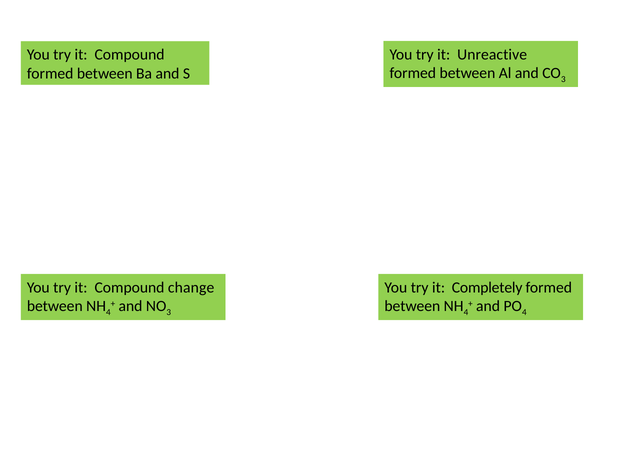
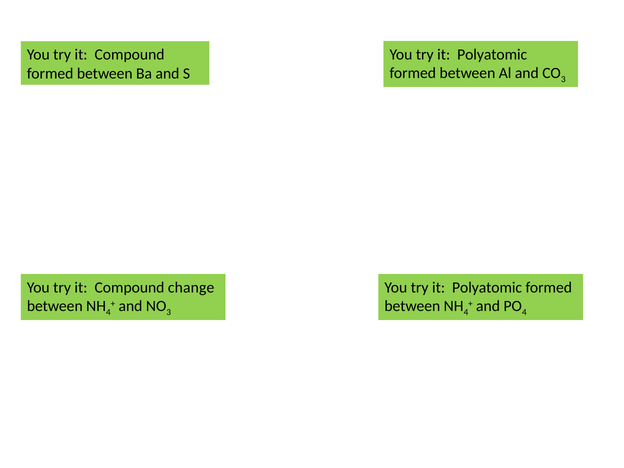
Unreactive at (492, 54): Unreactive -> Polyatomic
Completely at (487, 287): Completely -> Polyatomic
